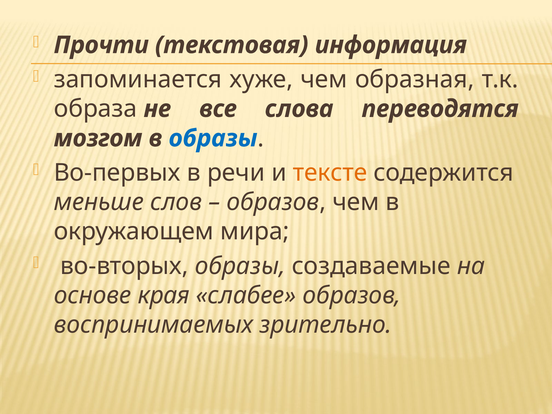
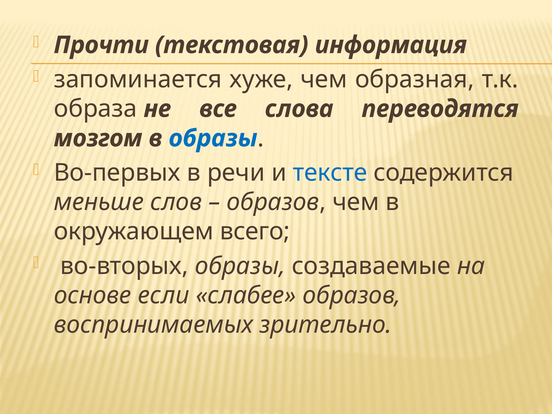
тексте colour: orange -> blue
мира: мира -> всего
края: края -> если
